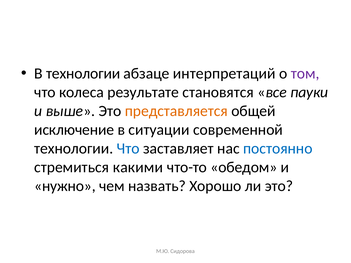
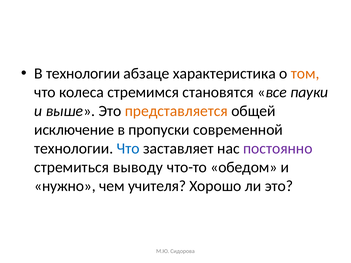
интерпретаций: интерпретаций -> характеристика
том colour: purple -> orange
результате: результате -> стремимся
ситуации: ситуации -> пропуски
постоянно colour: blue -> purple
какими: какими -> выводу
назвать: назвать -> учителя
